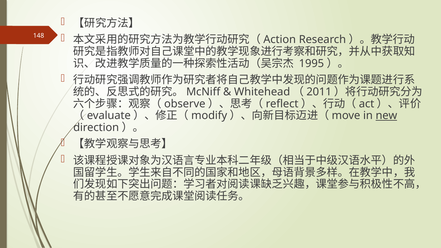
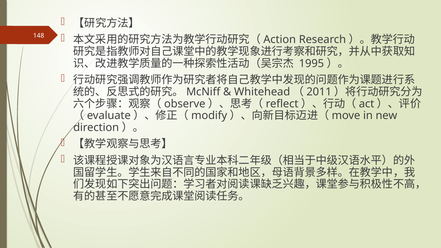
new underline: present -> none
